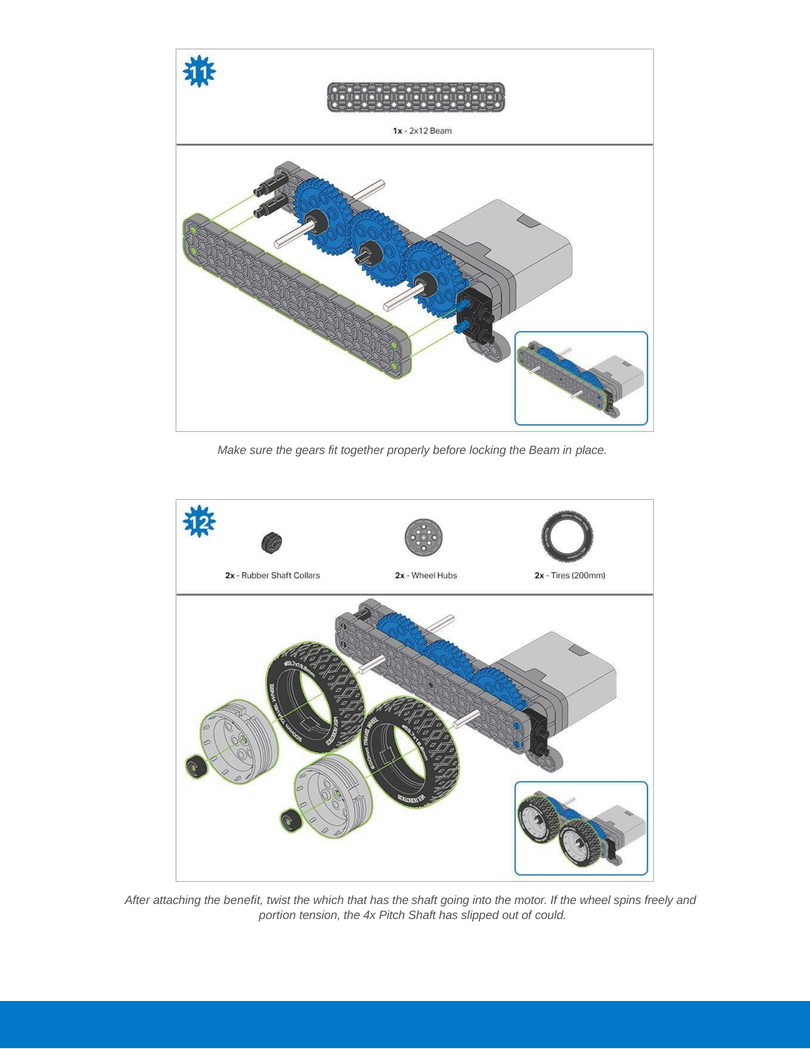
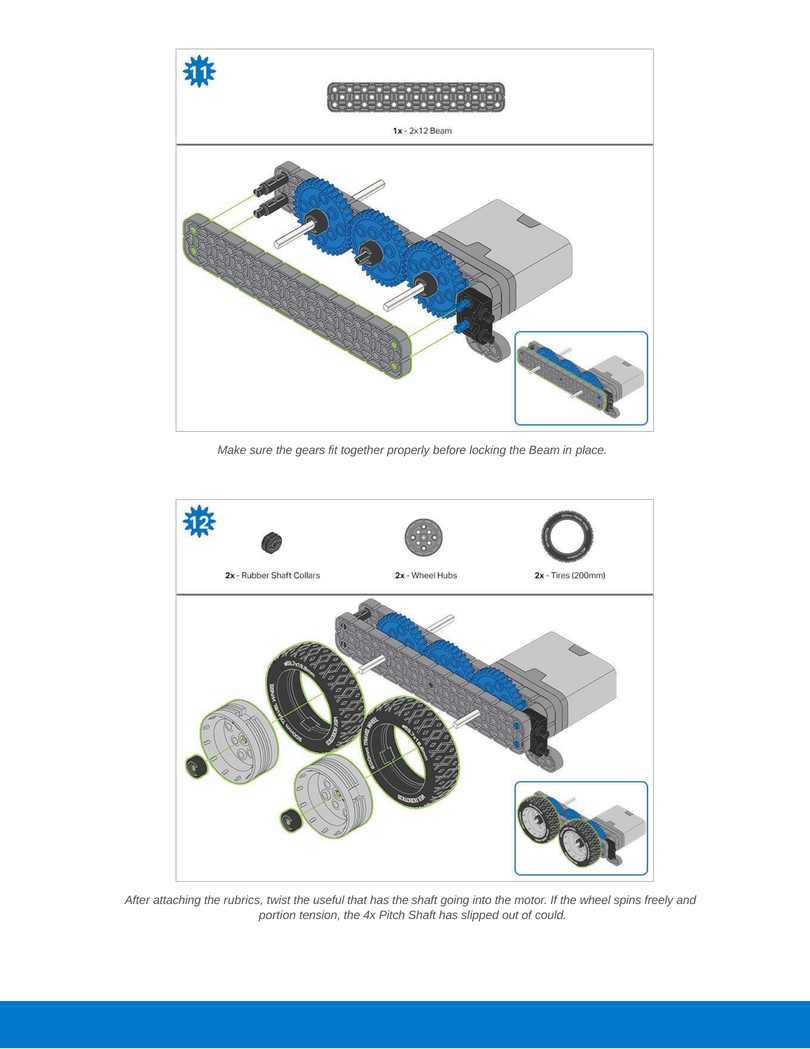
benefit: benefit -> rubrics
which: which -> useful
